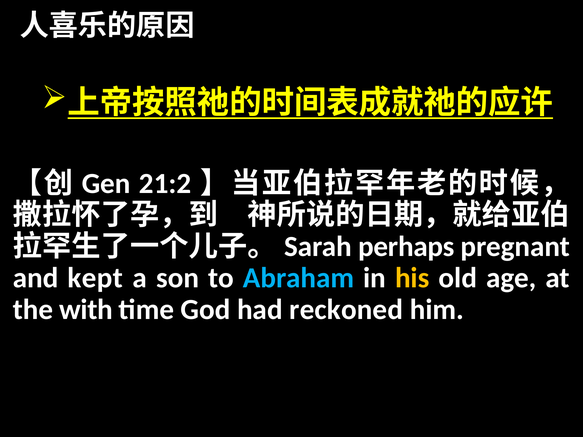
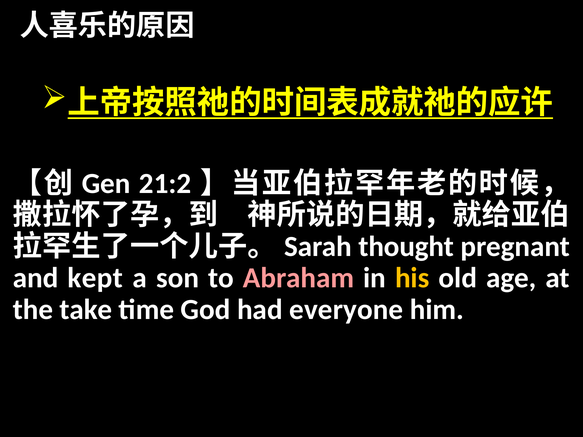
perhaps: perhaps -> thought
Abraham colour: light blue -> pink
with: with -> take
reckoned: reckoned -> everyone
